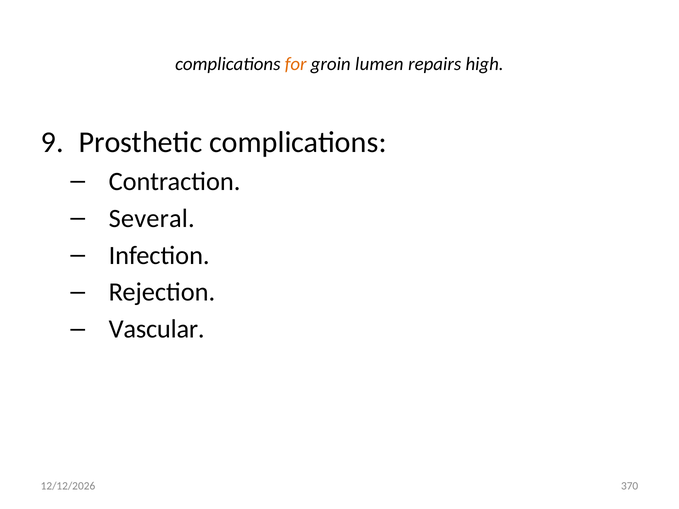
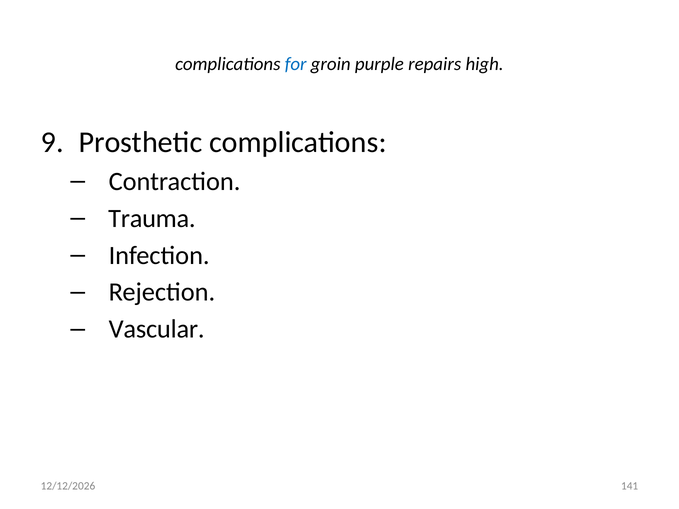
for colour: orange -> blue
lumen: lumen -> purple
Several: Several -> Trauma
370: 370 -> 141
